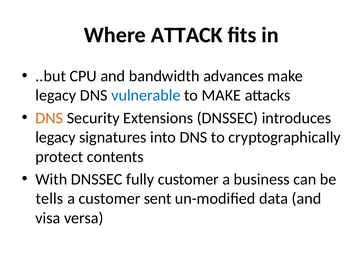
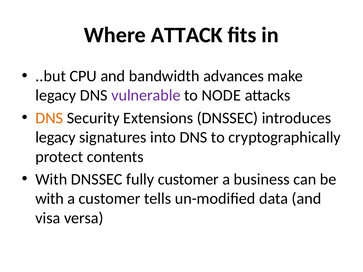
vulnerable colour: blue -> purple
to MAKE: MAKE -> NODE
tells at (49, 199): tells -> with
sent: sent -> tells
